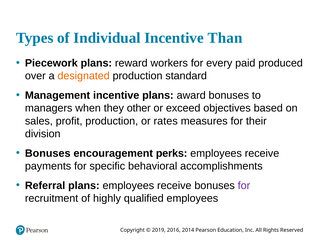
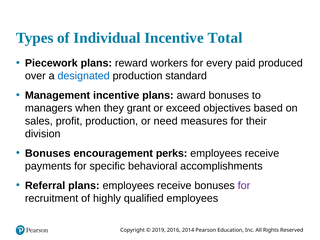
Than: Than -> Total
designated colour: orange -> blue
other: other -> grant
rates: rates -> need
